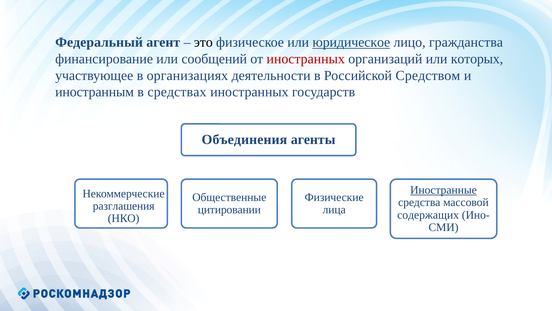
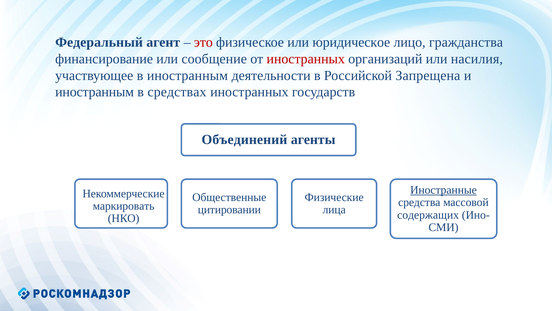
это colour: black -> red
юридическое underline: present -> none
сообщений: сообщений -> сообщение
которых: которых -> насилия
в организациях: организациях -> иностранным
Средством: Средством -> Запрещена
Объединения: Объединения -> Объединений
разглашения: разглашения -> маркировать
